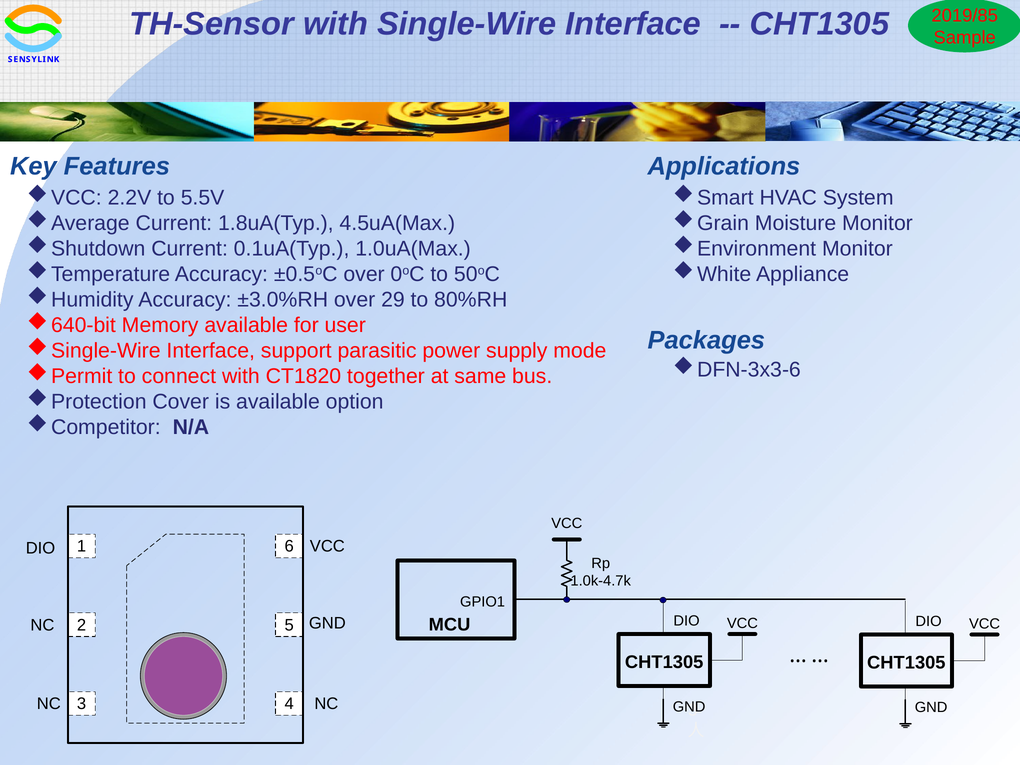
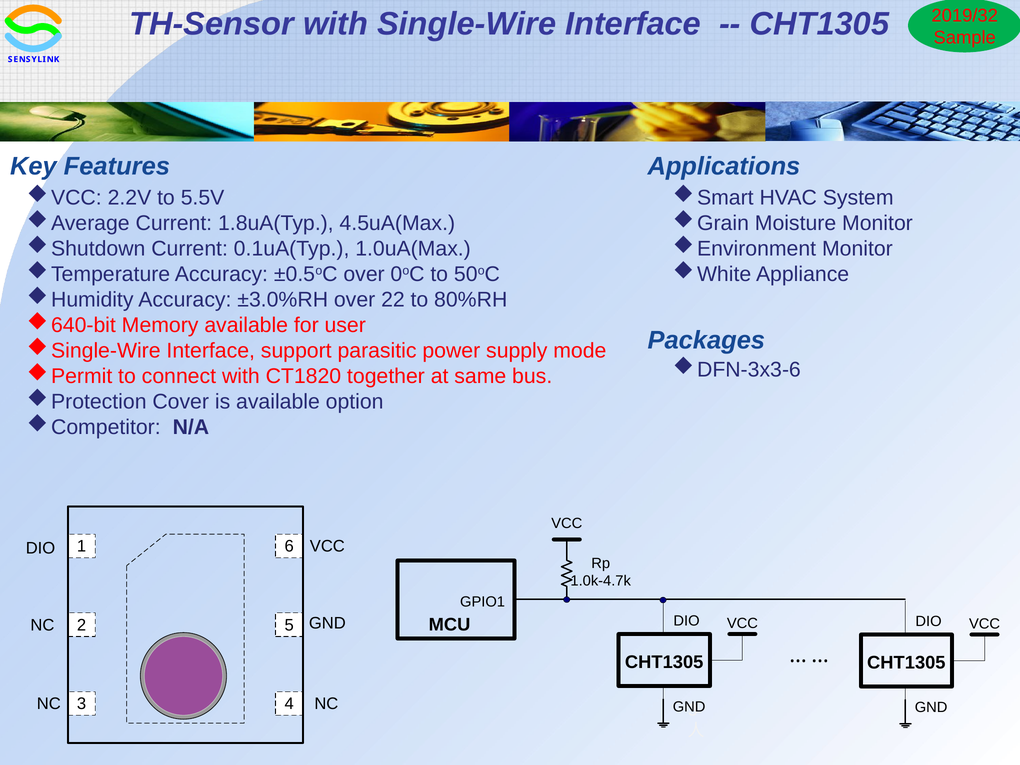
2019/85: 2019/85 -> 2019/32
29: 29 -> 22
